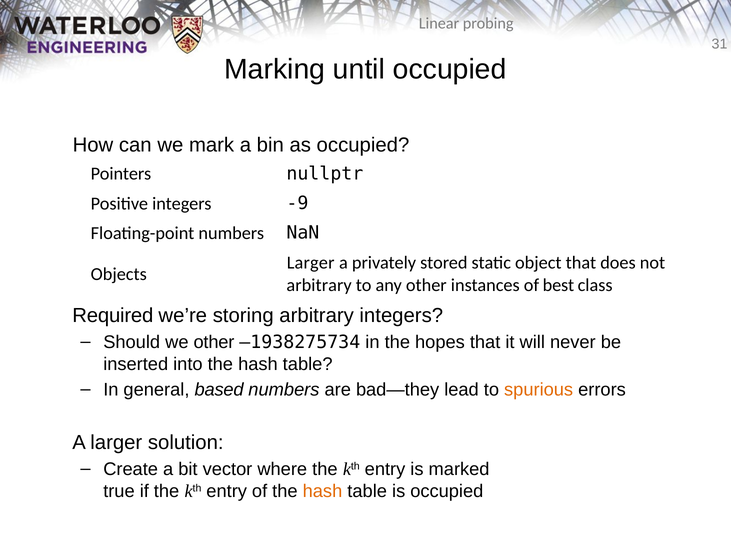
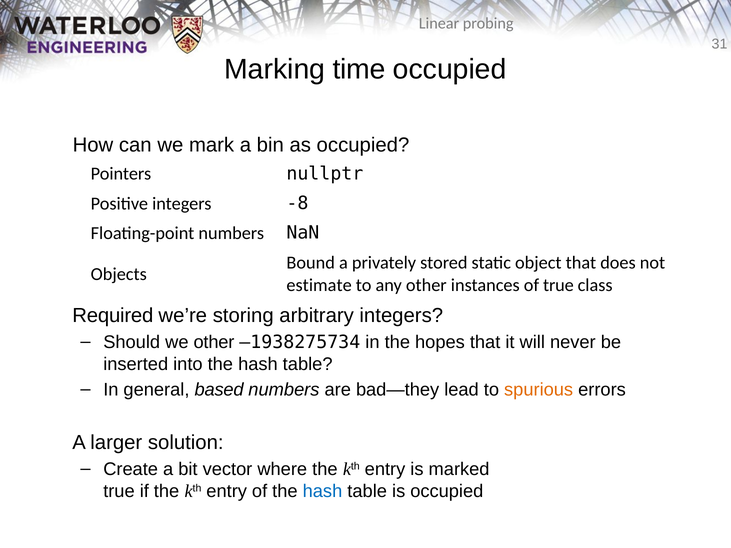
until: until -> time
-9: -9 -> -8
Larger at (311, 263): Larger -> Bound
arbitrary at (319, 285): arbitrary -> estimate
of best: best -> true
hash at (322, 492) colour: orange -> blue
